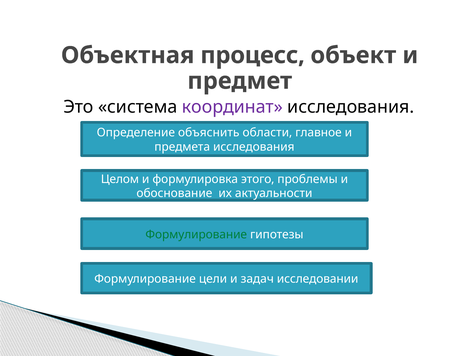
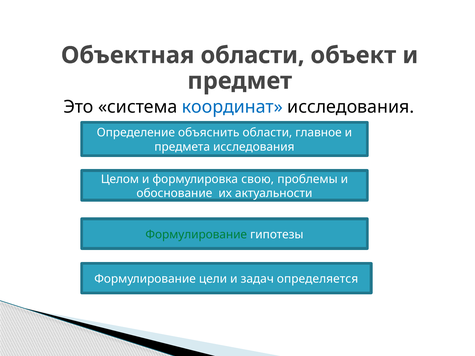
Объектная процесс: процесс -> области
координат colour: purple -> blue
этого: этого -> свою
исследовании: исследовании -> определяется
